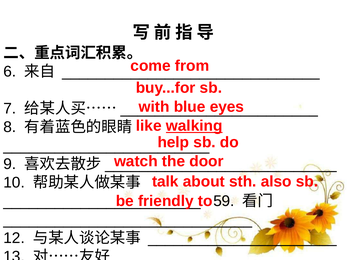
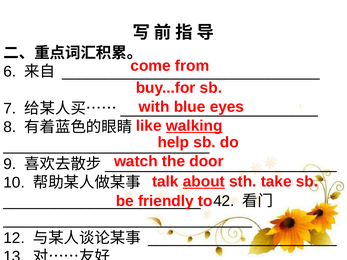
about underline: none -> present
also: also -> take
59: 59 -> 42
